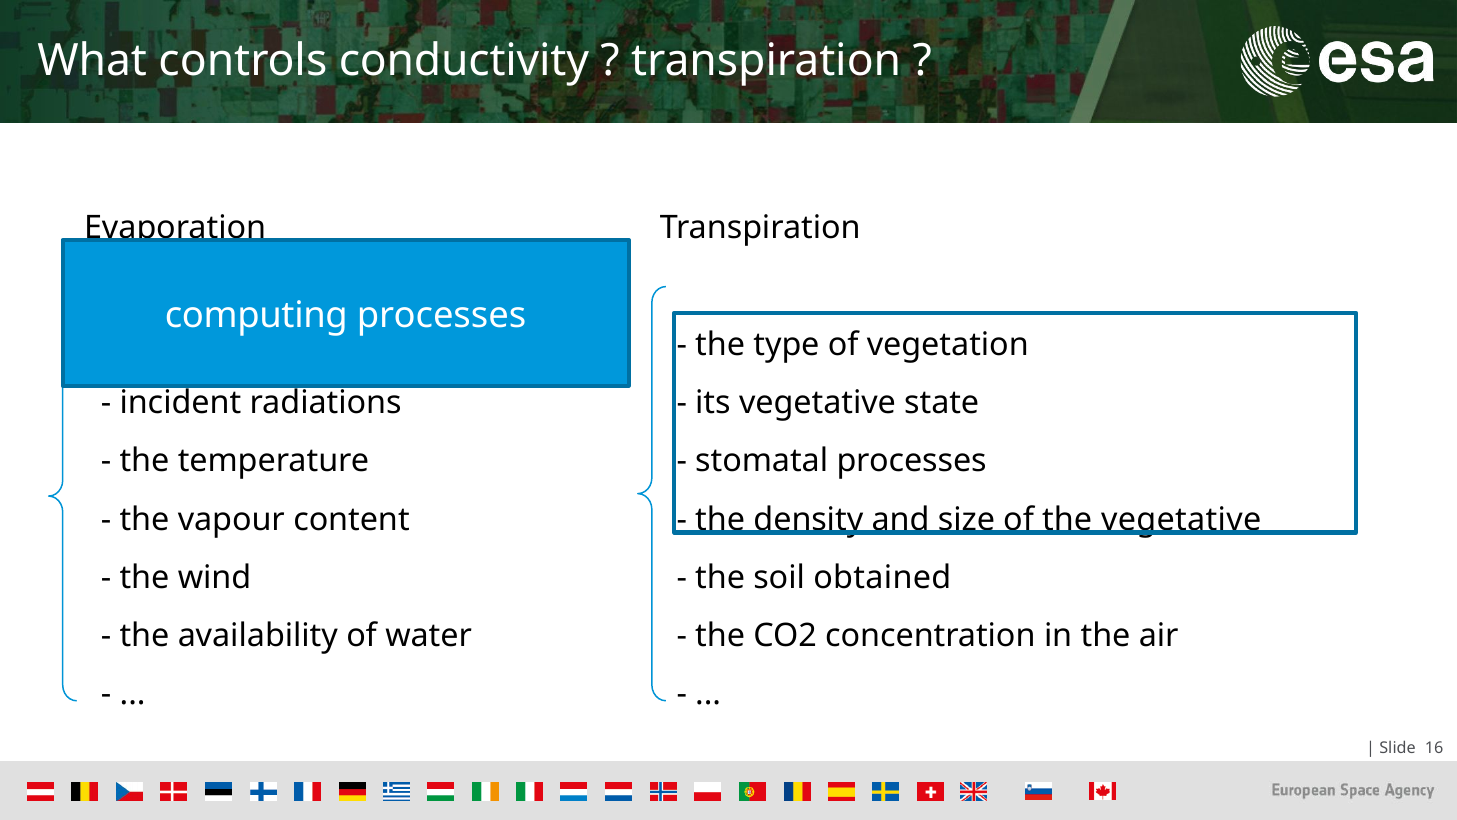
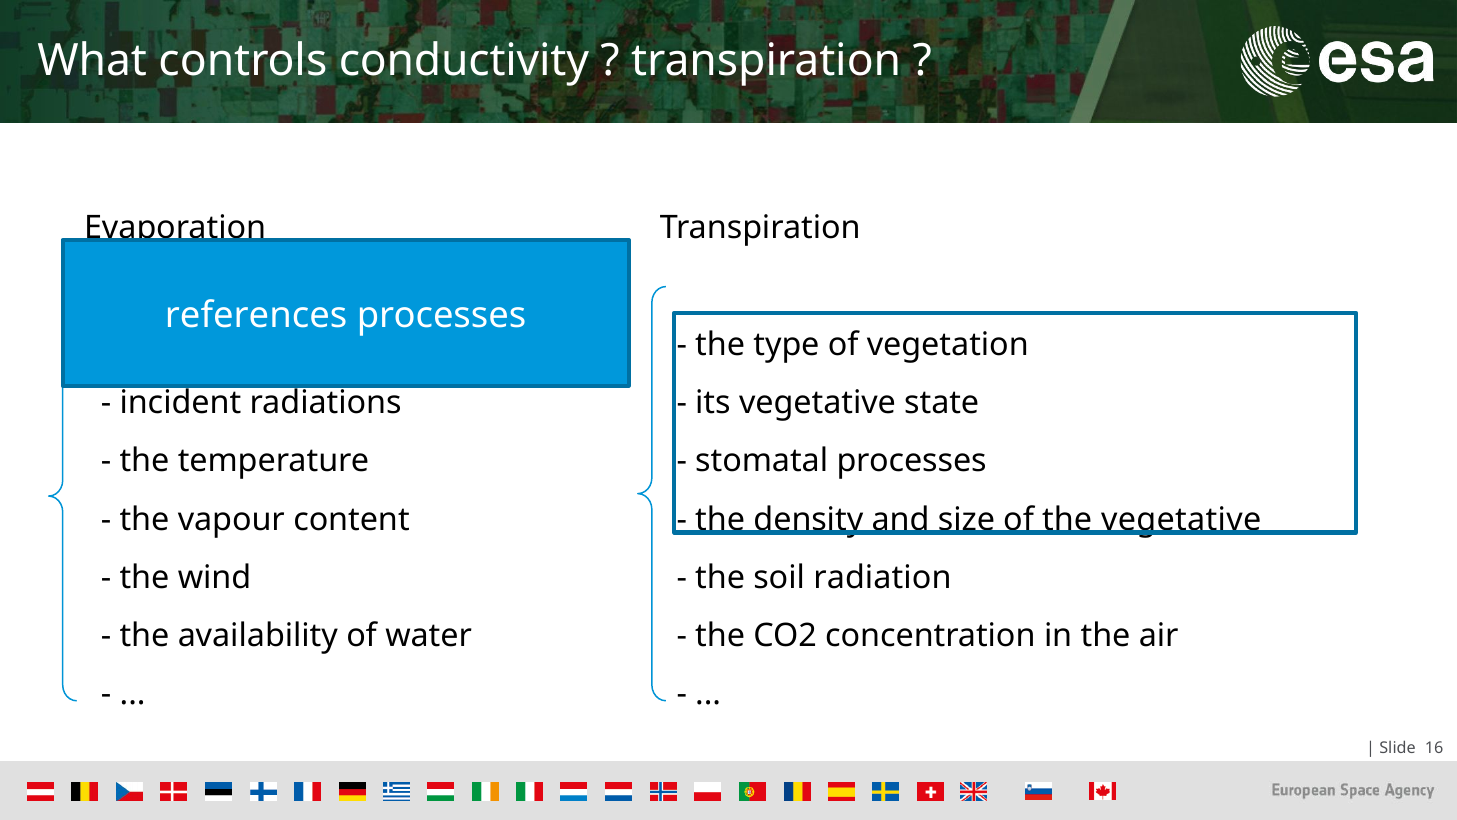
computing: computing -> references
obtained: obtained -> radiation
